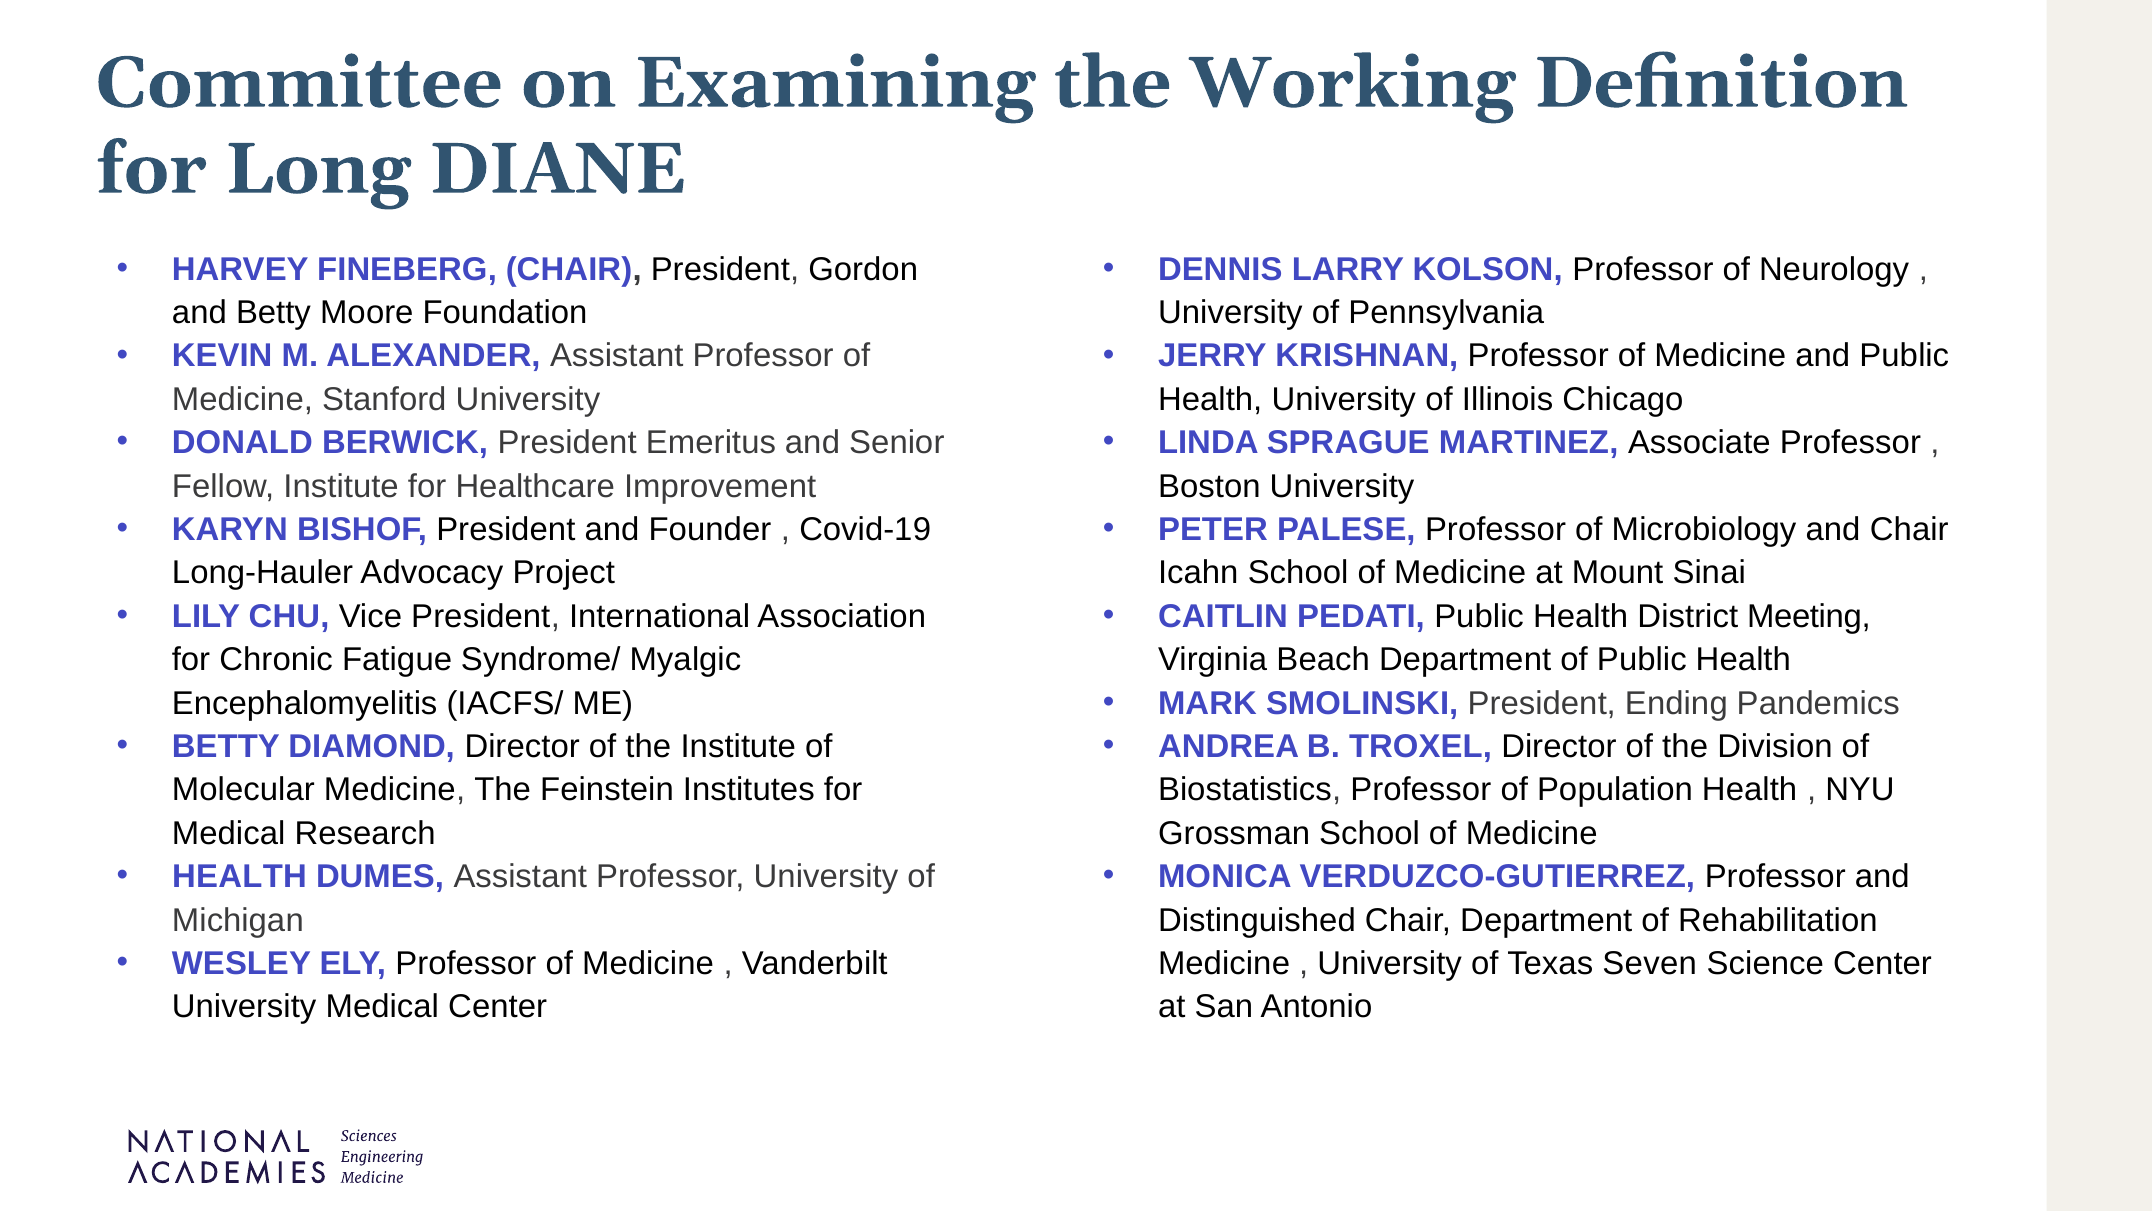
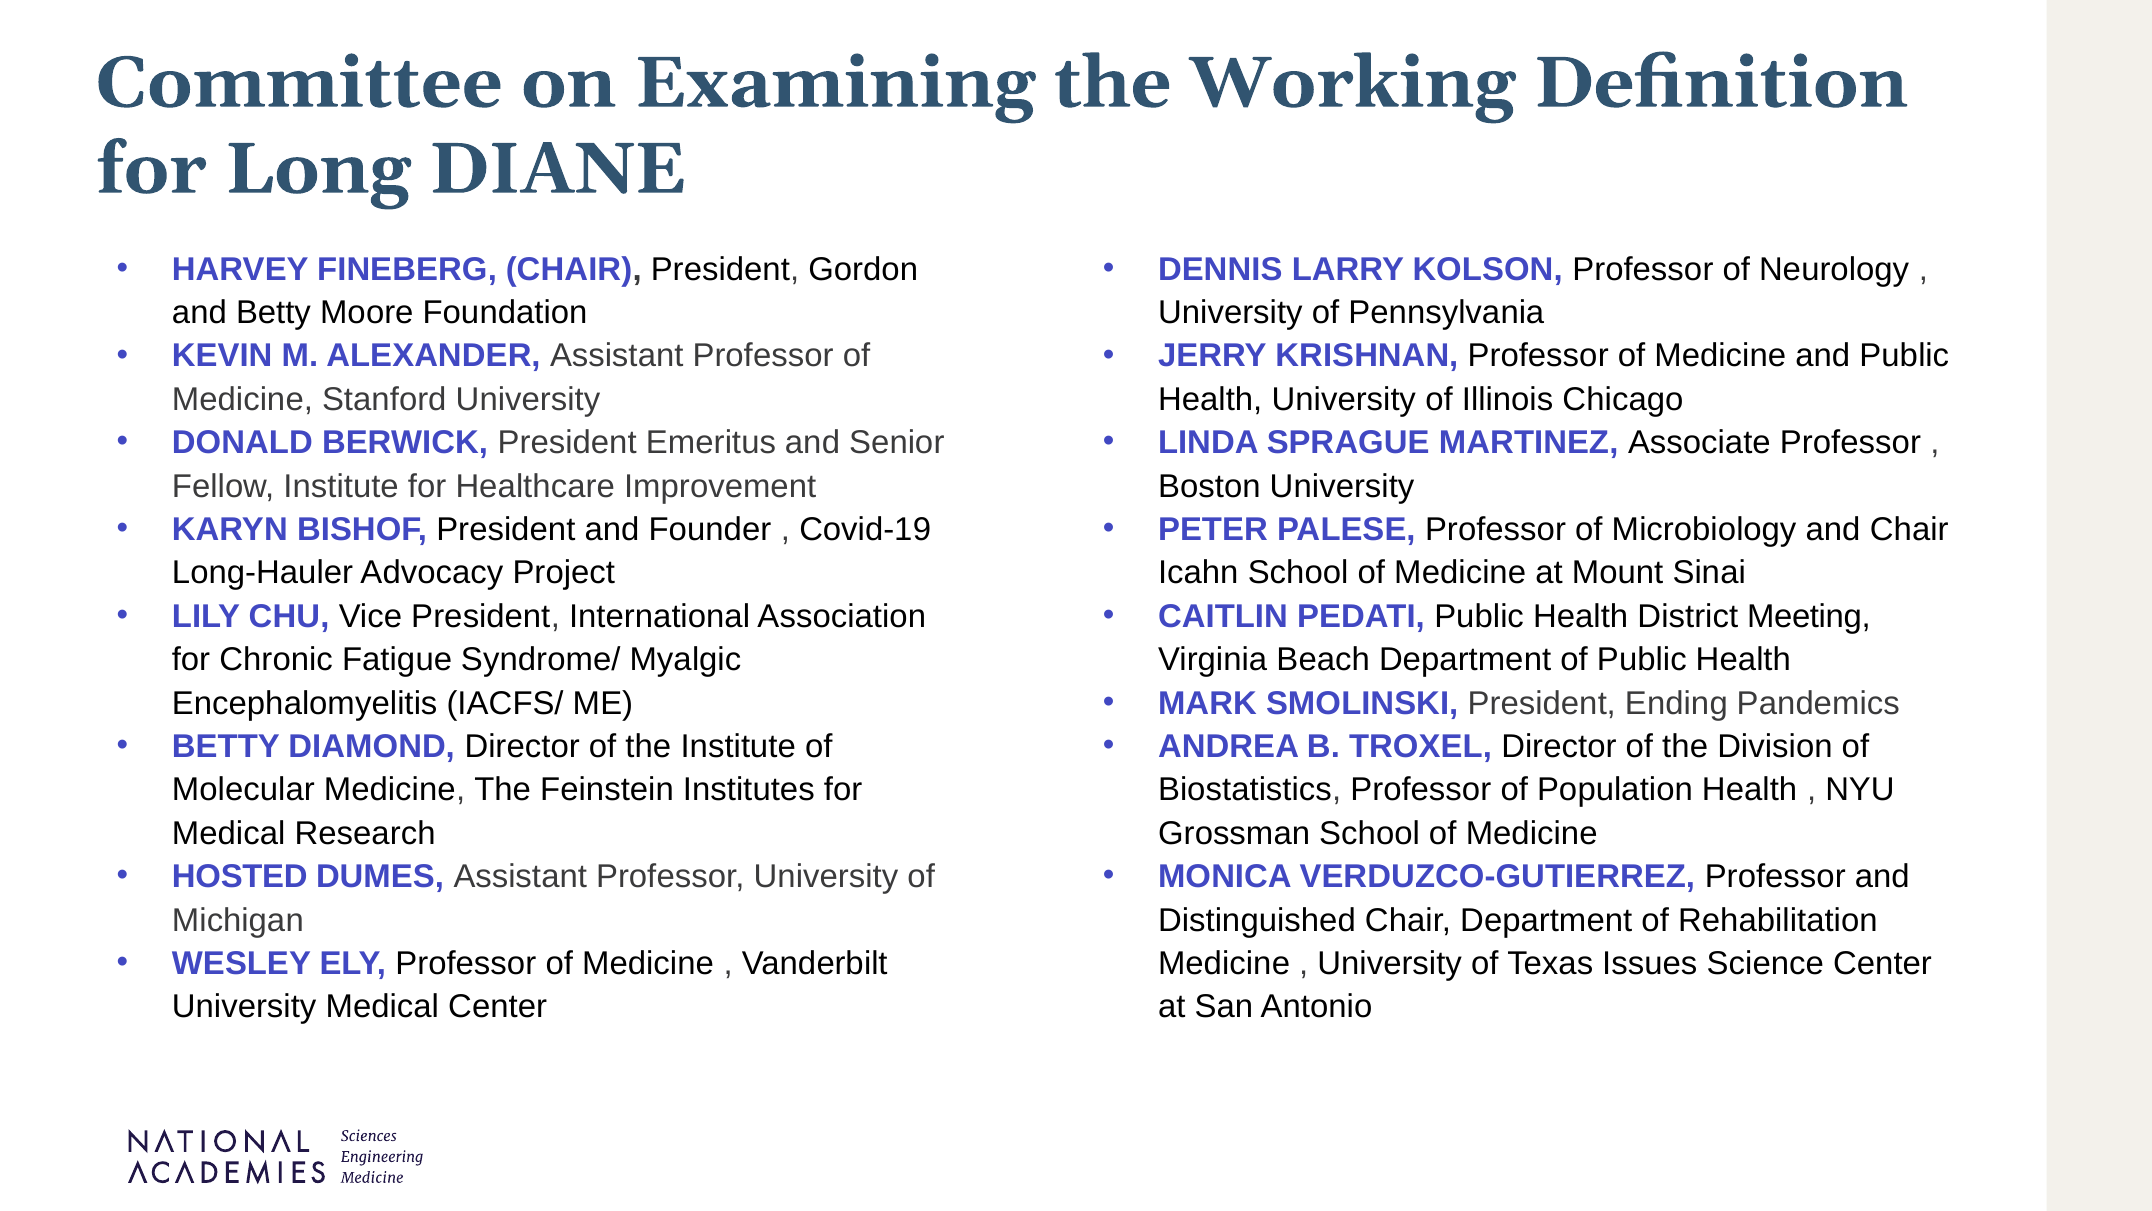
HEALTH at (240, 877): HEALTH -> HOSTED
Seven: Seven -> Issues
